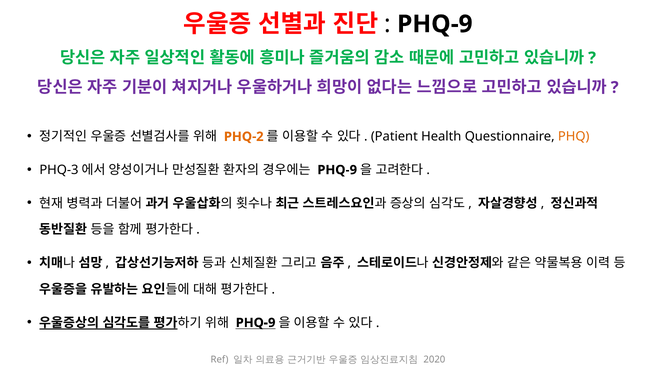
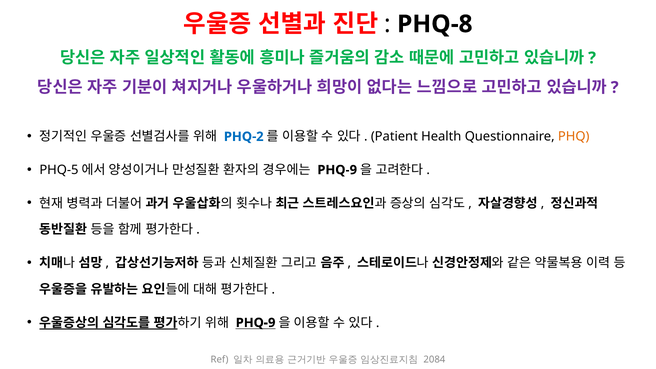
PHQ-9 at (435, 24): PHQ-9 -> PHQ-8
PHQ-2 colour: orange -> blue
PHQ-3: PHQ-3 -> PHQ-5
2020: 2020 -> 2084
